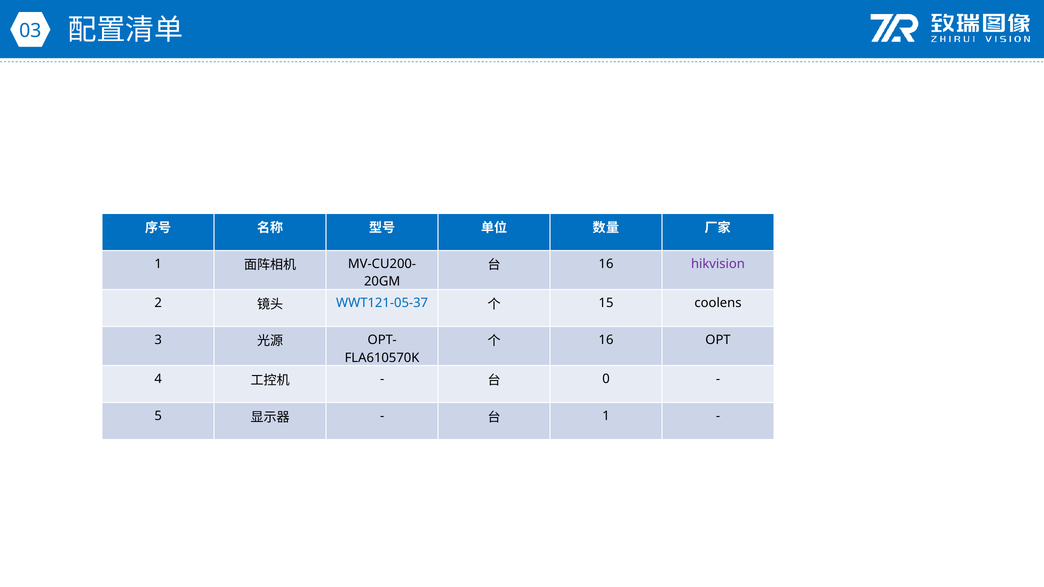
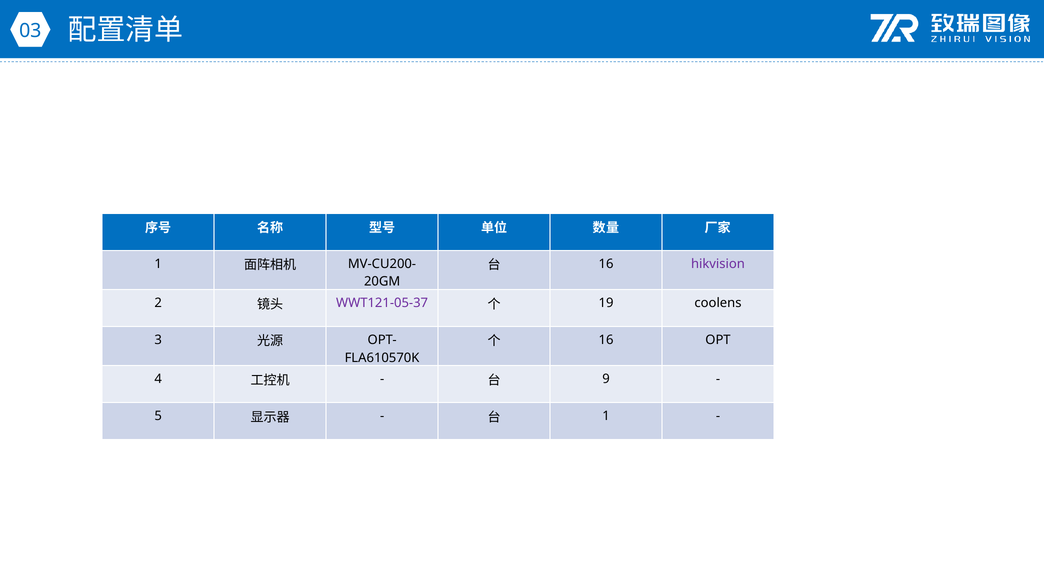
WWT121-05-37 colour: blue -> purple
15: 15 -> 19
0: 0 -> 9
